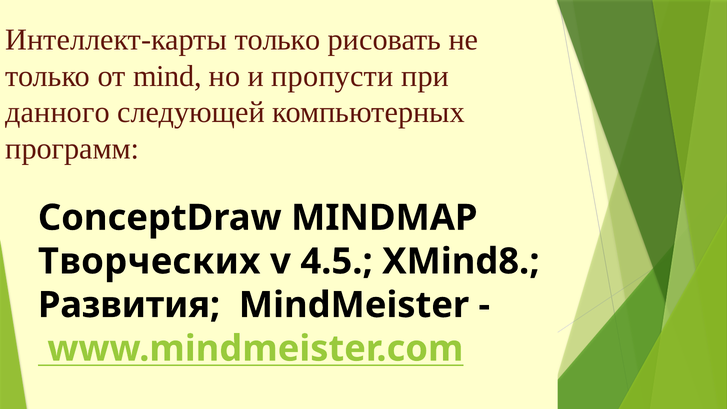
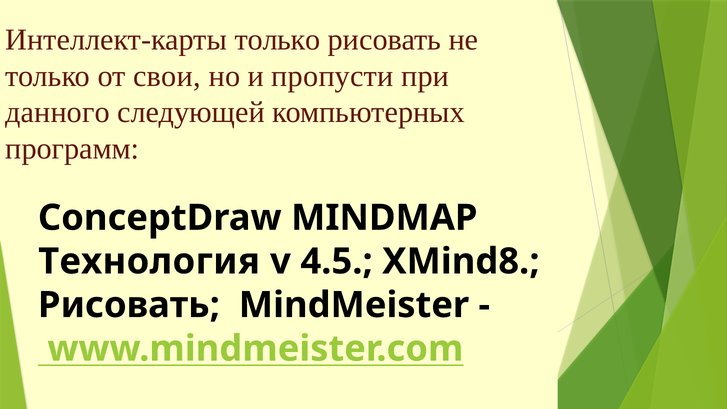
mind: mind -> свои
Творческих: Творческих -> Технология
Развития at (129, 305): Развития -> Рисовать
